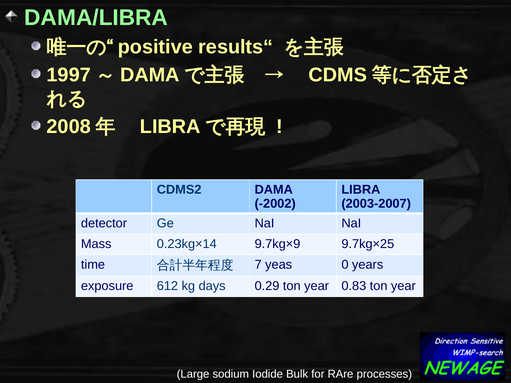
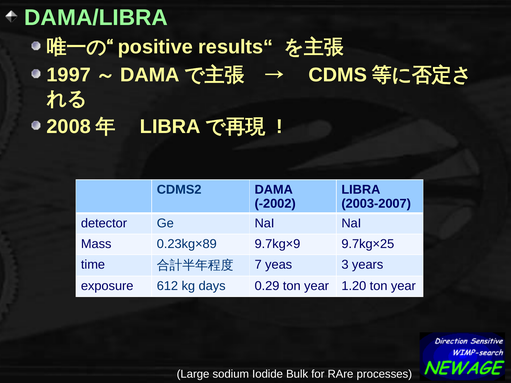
0.23kg×14: 0.23kg×14 -> 0.23kg×89
0: 0 -> 3
0.83: 0.83 -> 1.20
